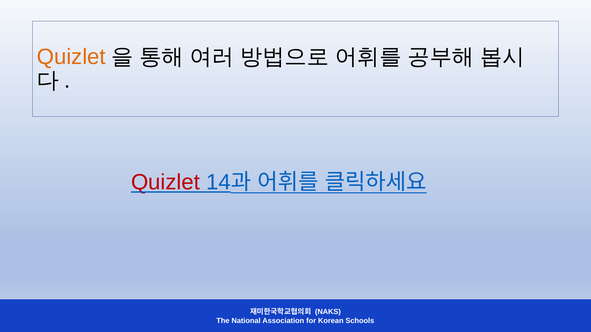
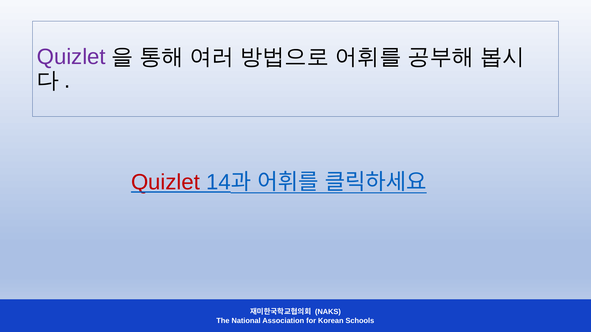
Quizlet at (71, 57) colour: orange -> purple
